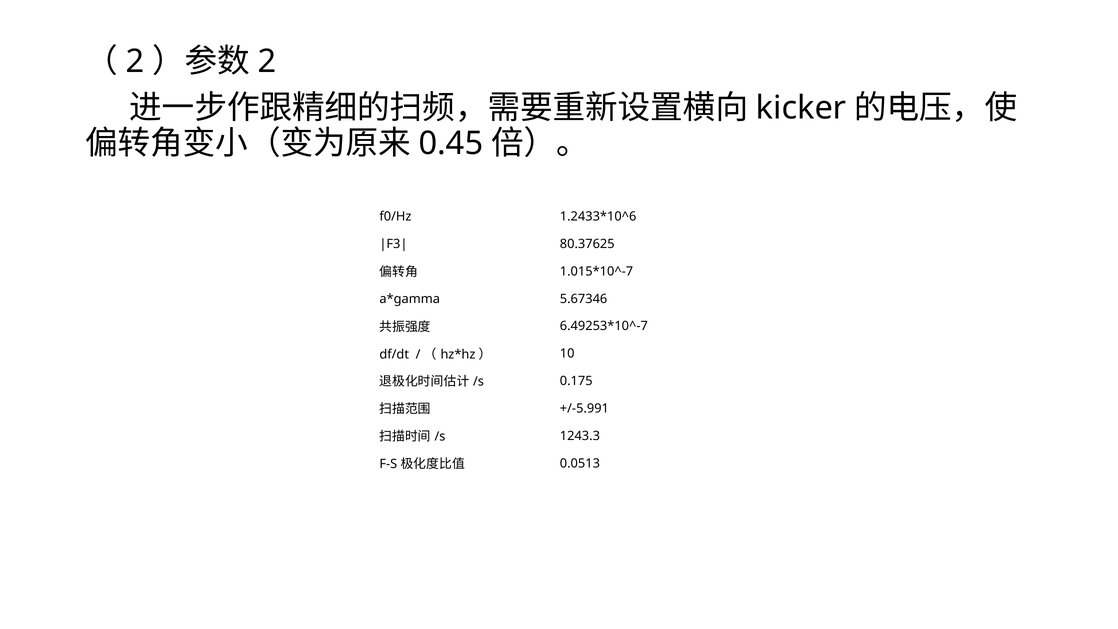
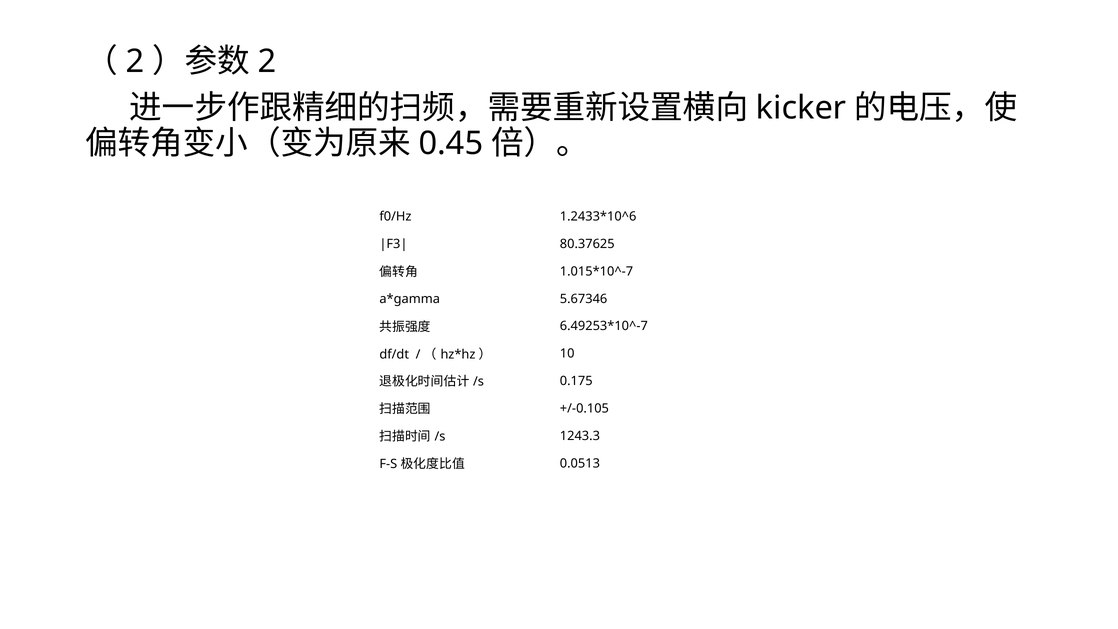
+/-5.991: +/-5.991 -> +/-0.105
